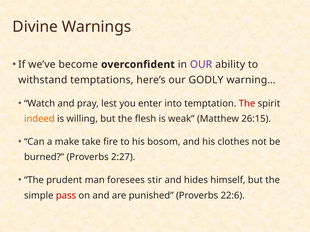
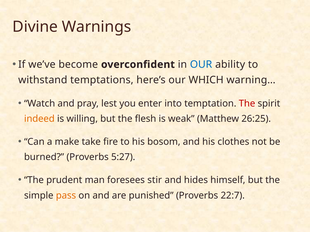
OUR at (201, 65) colour: purple -> blue
GODLY: GODLY -> WHICH
26:15: 26:15 -> 26:25
2:27: 2:27 -> 5:27
pass colour: red -> orange
22:6: 22:6 -> 22:7
